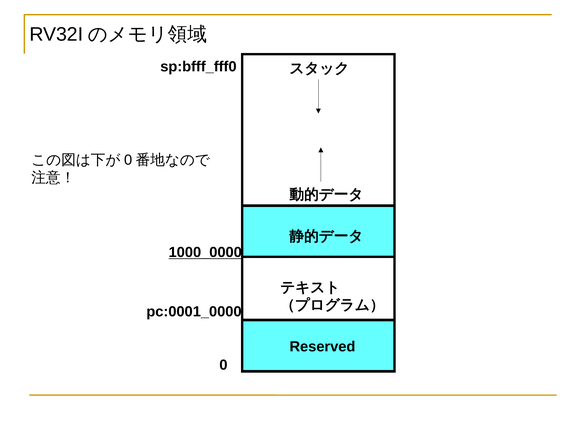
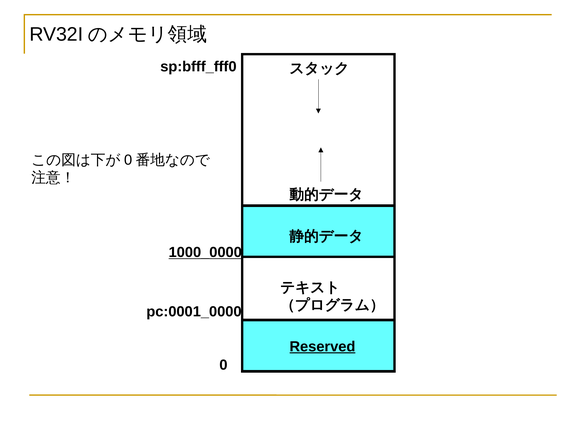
Reserved underline: none -> present
